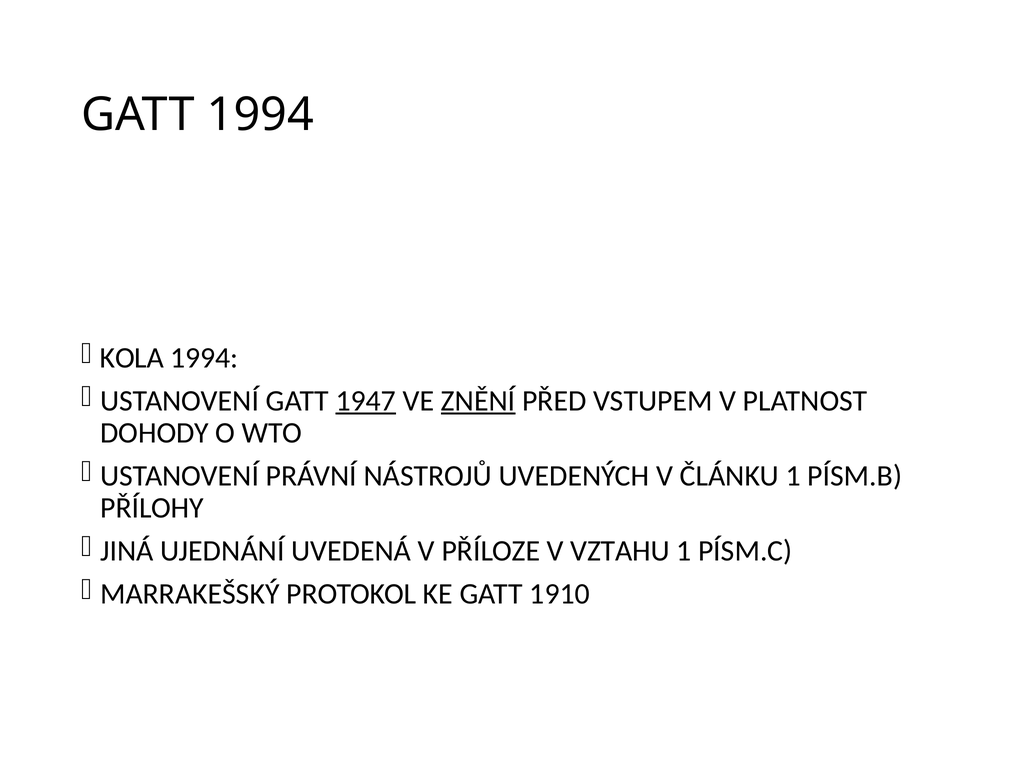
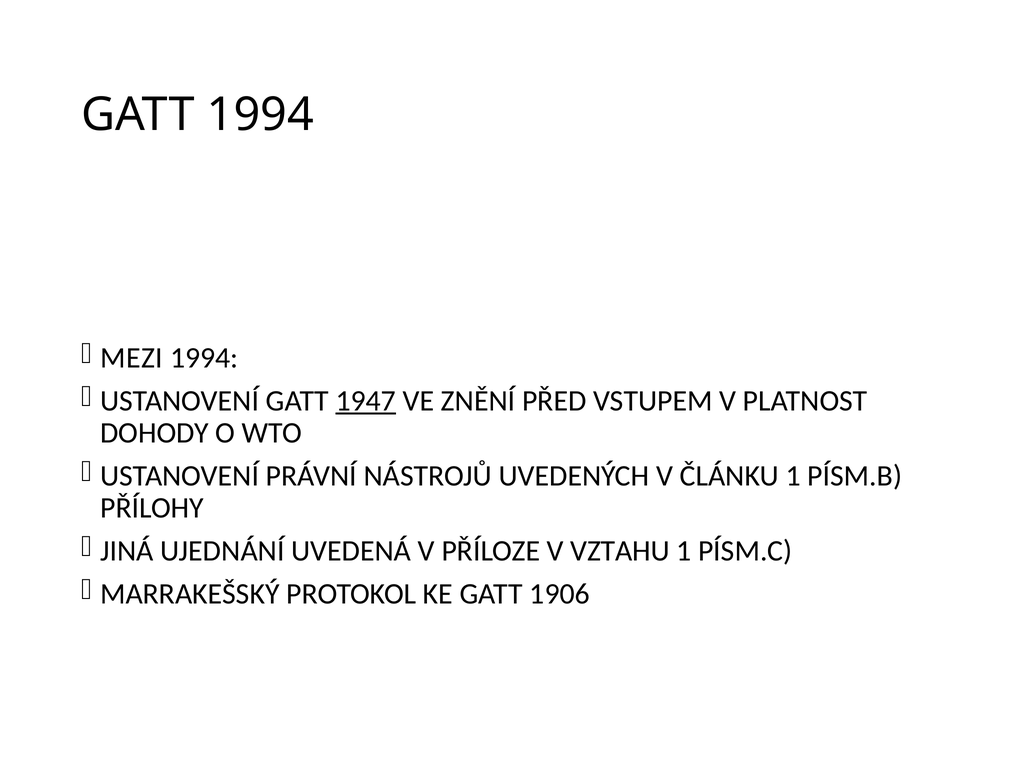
KOLA: KOLA -> MEZI
ZNĚNÍ underline: present -> none
1910: 1910 -> 1906
